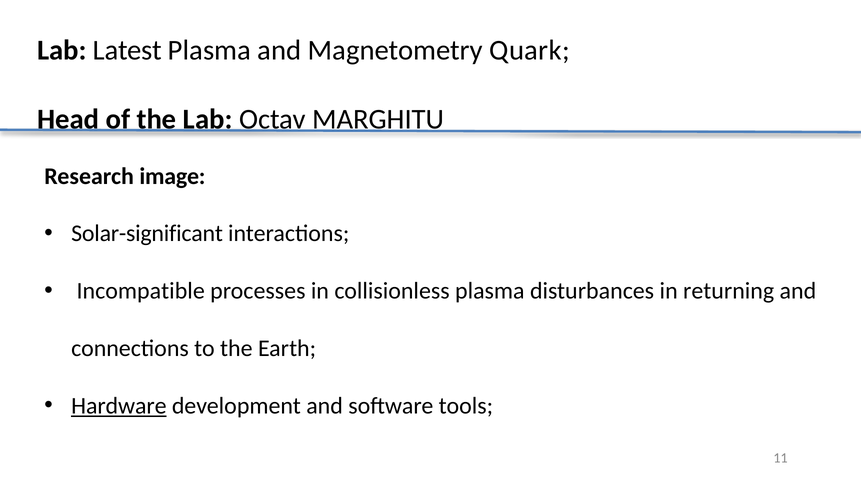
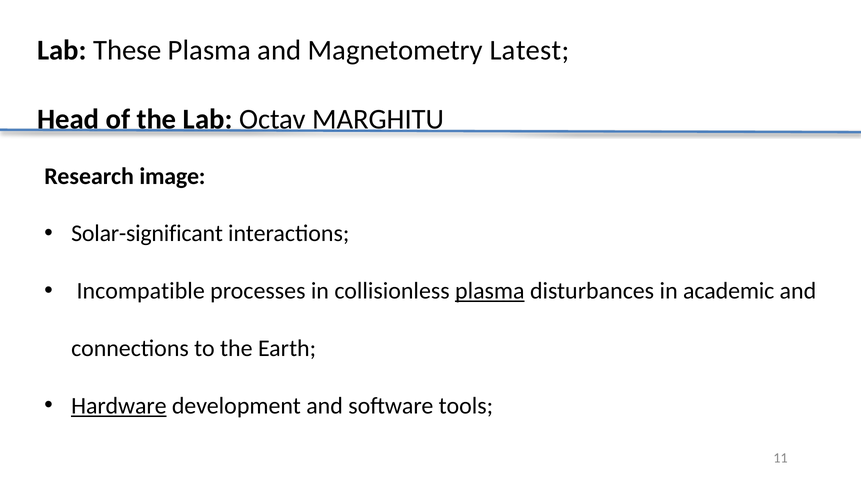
Latest: Latest -> These
Quark: Quark -> Latest
plasma at (490, 291) underline: none -> present
returning: returning -> academic
